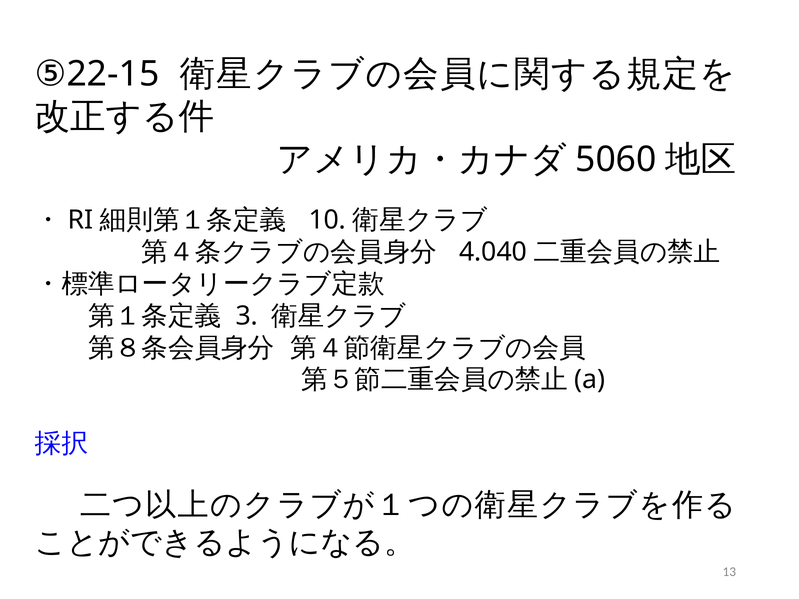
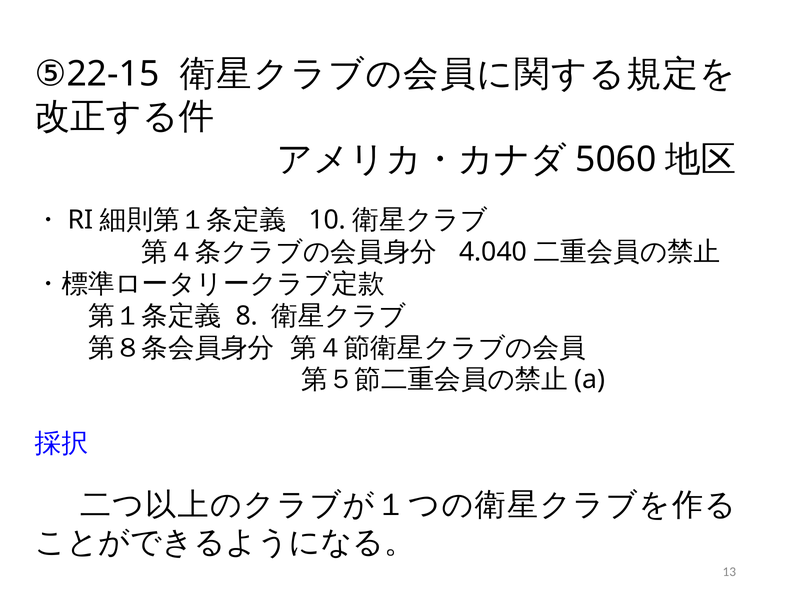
3: 3 -> 8
